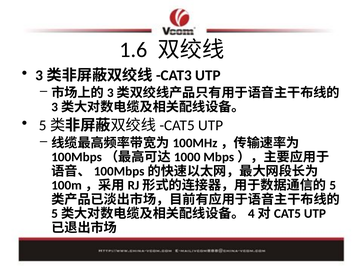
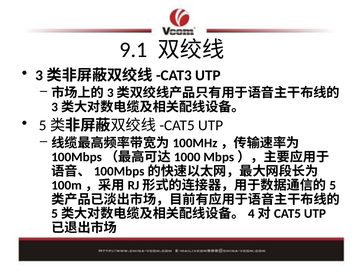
1.6: 1.6 -> 9.1
